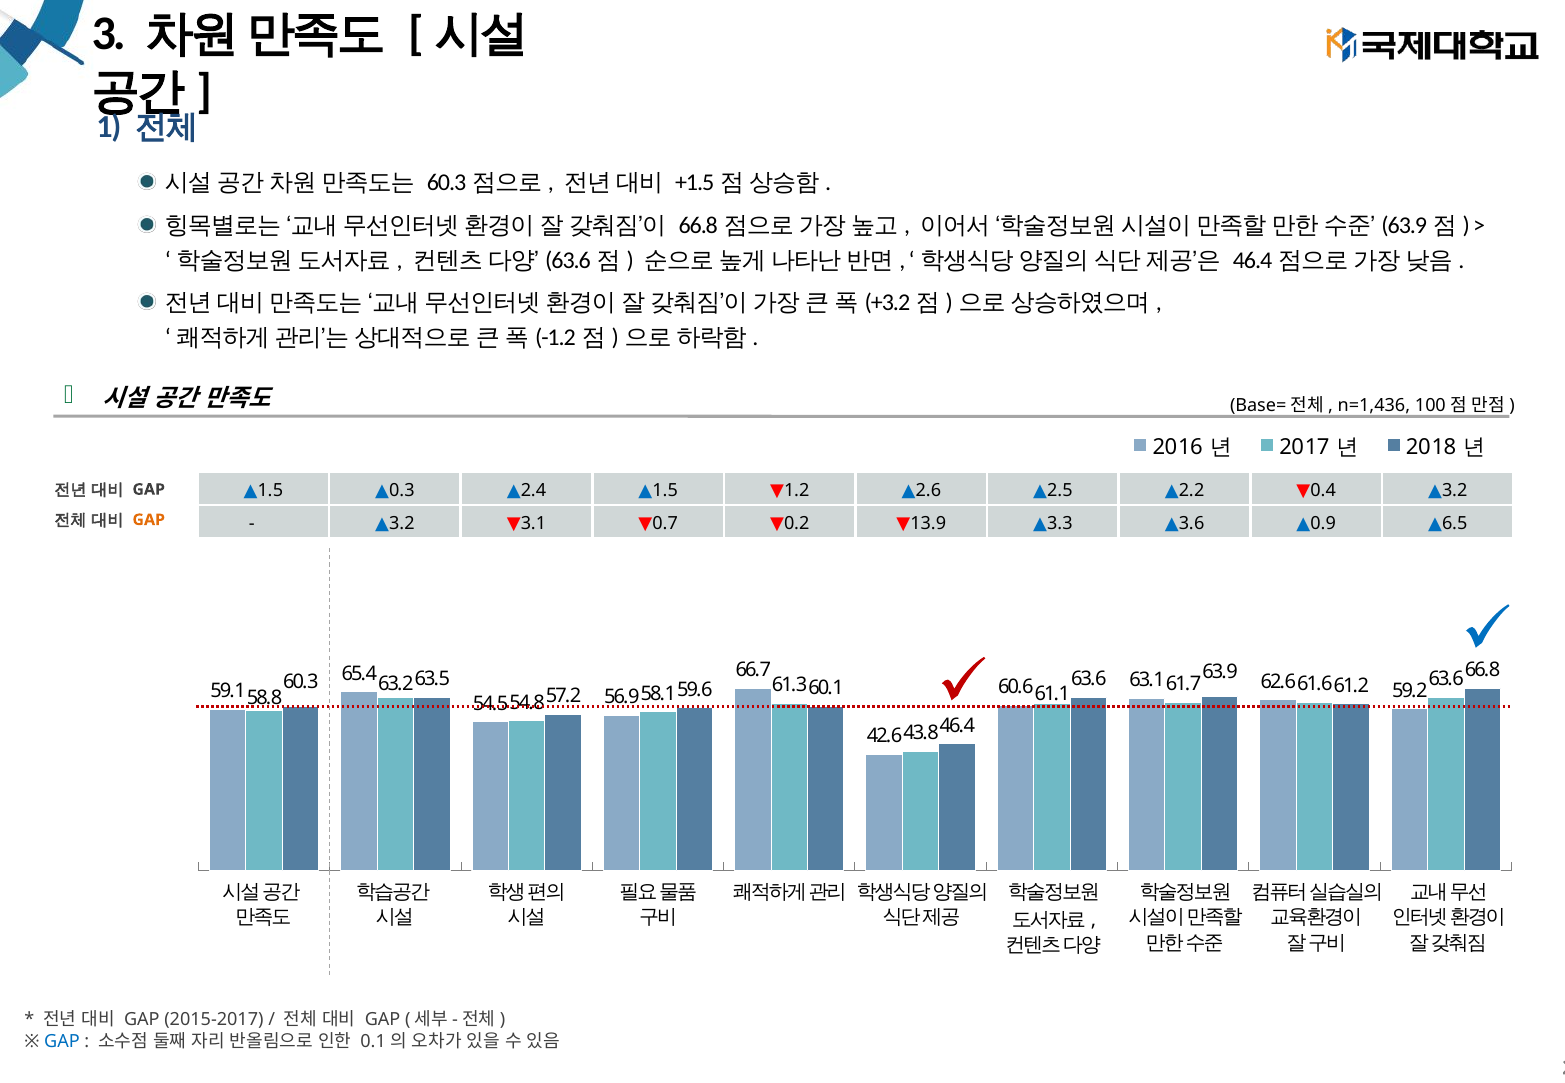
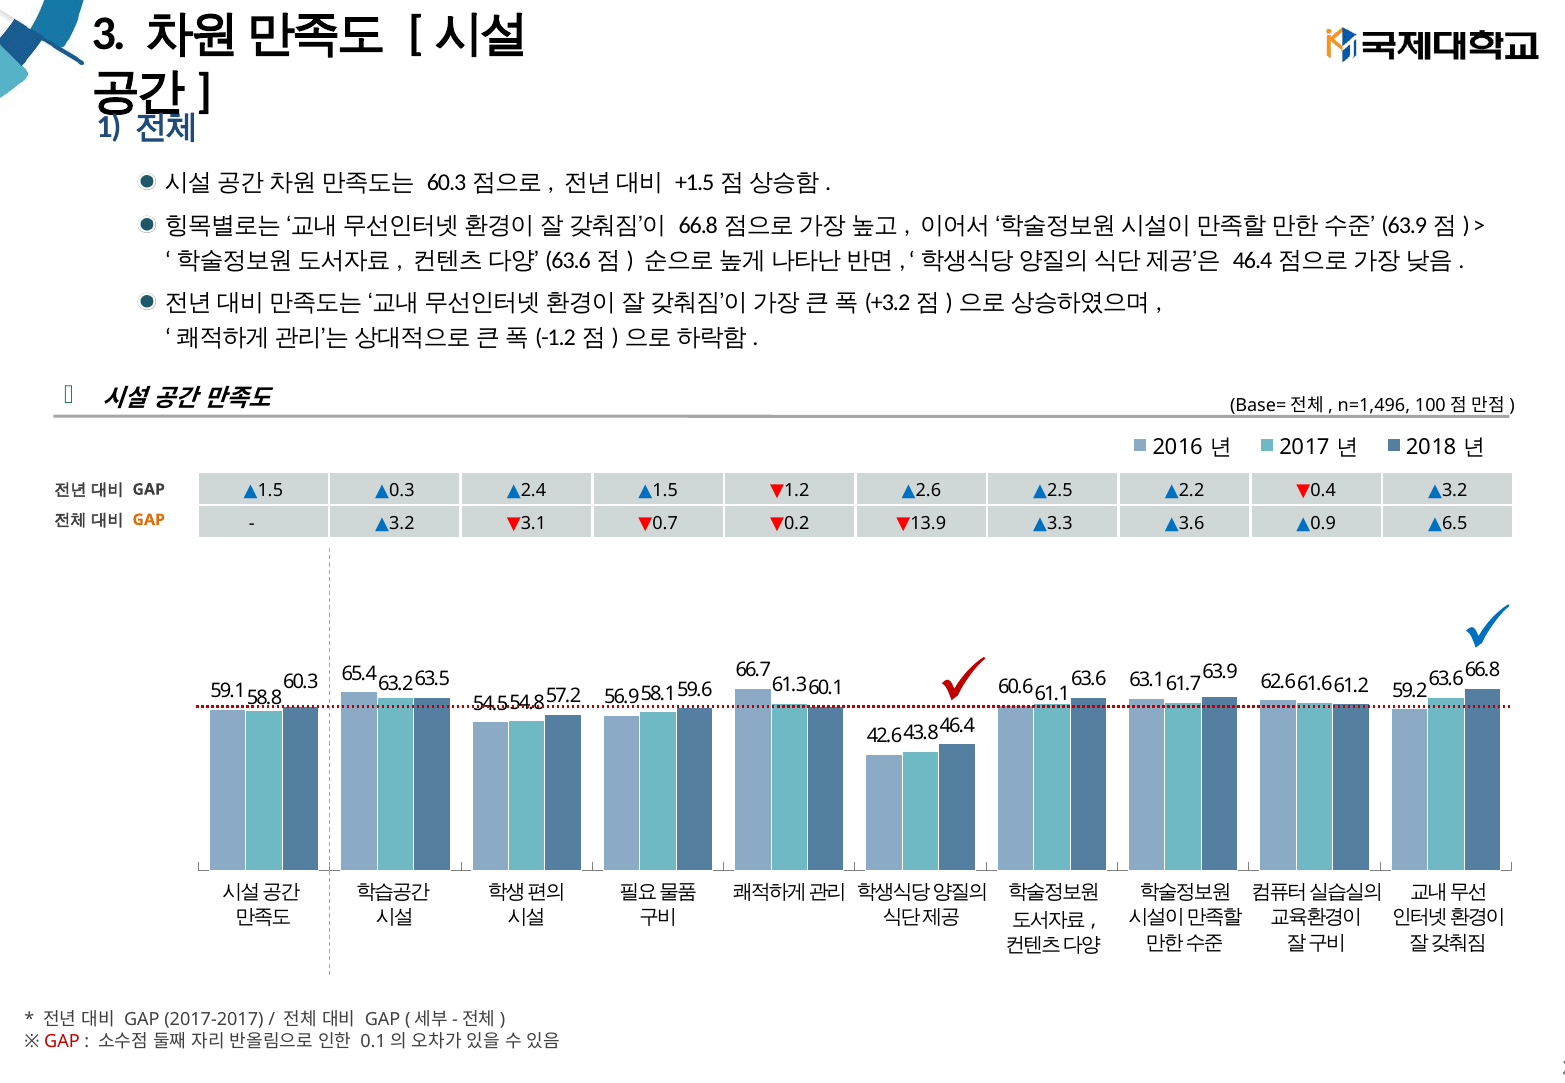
n=1,436: n=1,436 -> n=1,496
2015-2017: 2015-2017 -> 2017-2017
GAP at (62, 1042) colour: blue -> red
